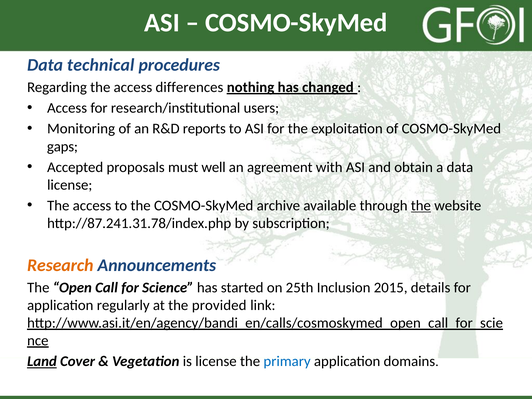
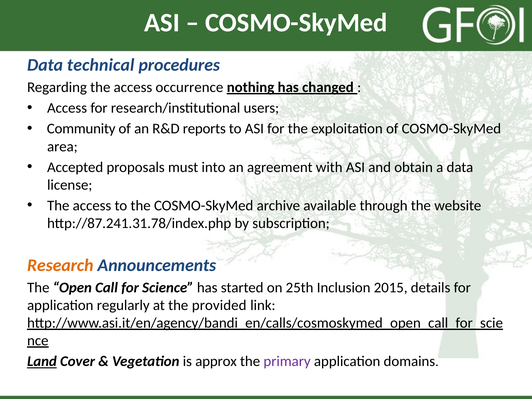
differences: differences -> occurrence
Monitoring: Monitoring -> Community
gaps: gaps -> area
well: well -> into
the at (421, 206) underline: present -> none
is license: license -> approx
primary colour: blue -> purple
